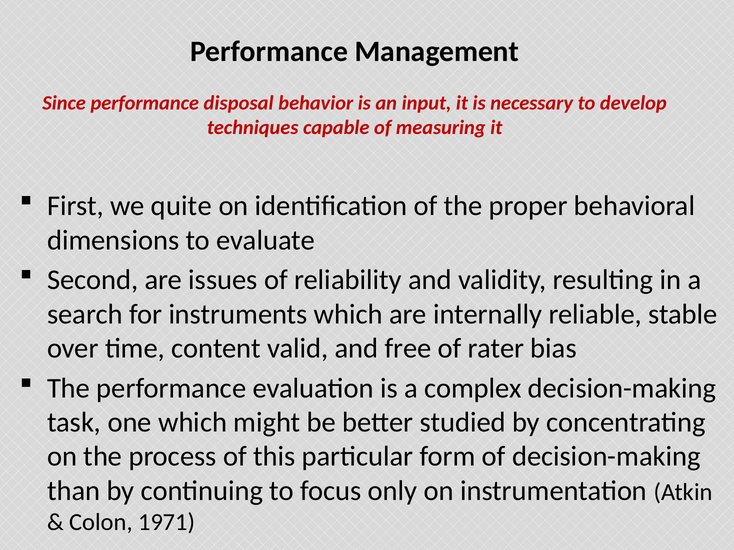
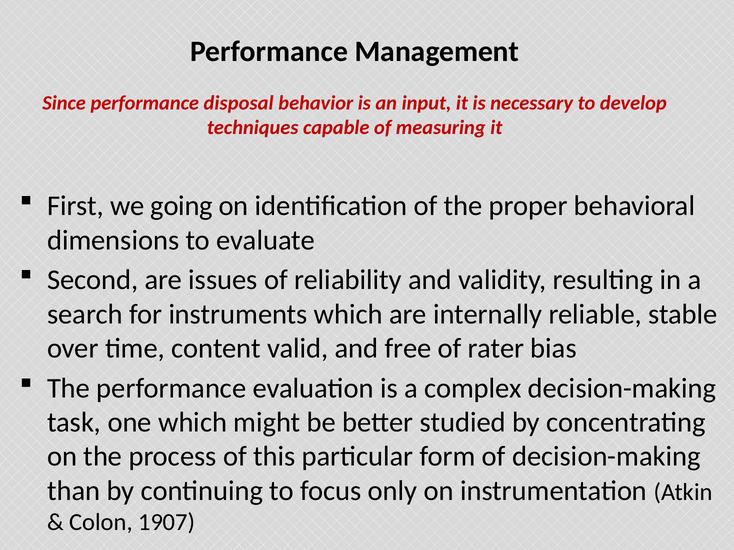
quite: quite -> going
1971: 1971 -> 1907
